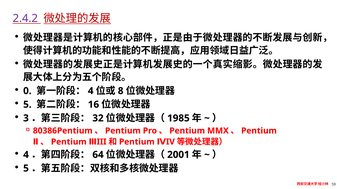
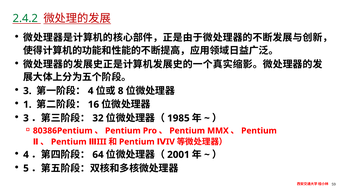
2.4.2 colour: purple -> green
0 at (27, 91): 0 -> 3
5 at (27, 105): 5 -> 1
